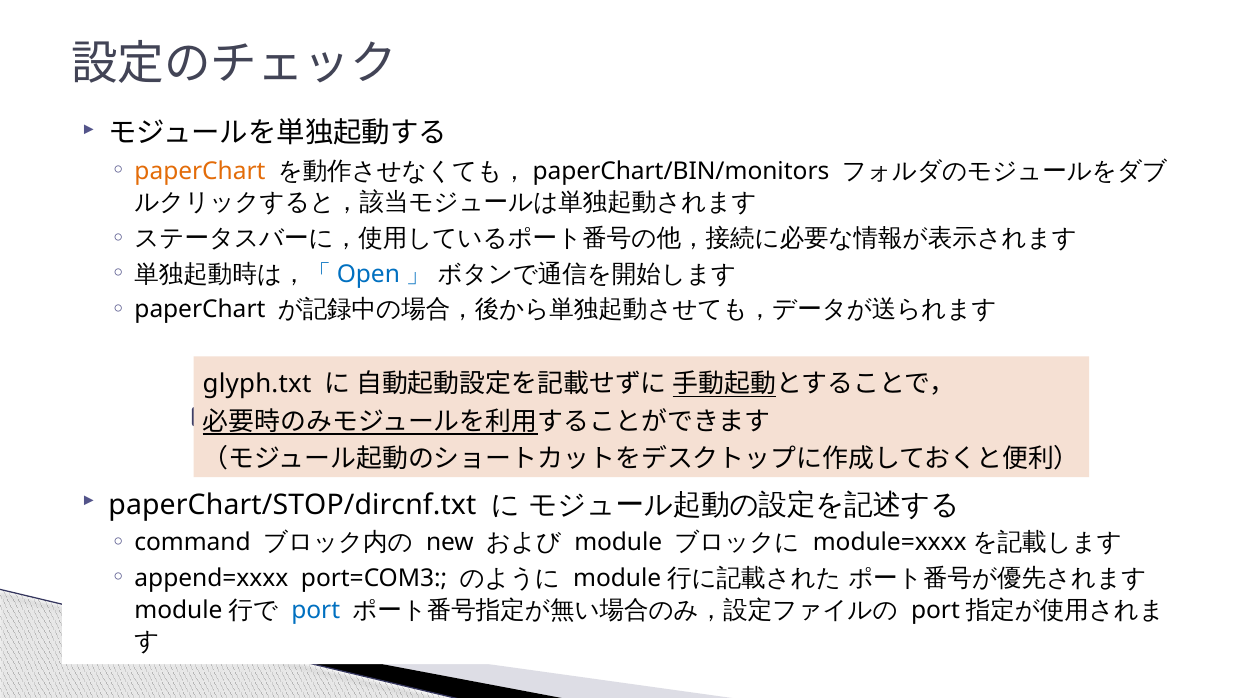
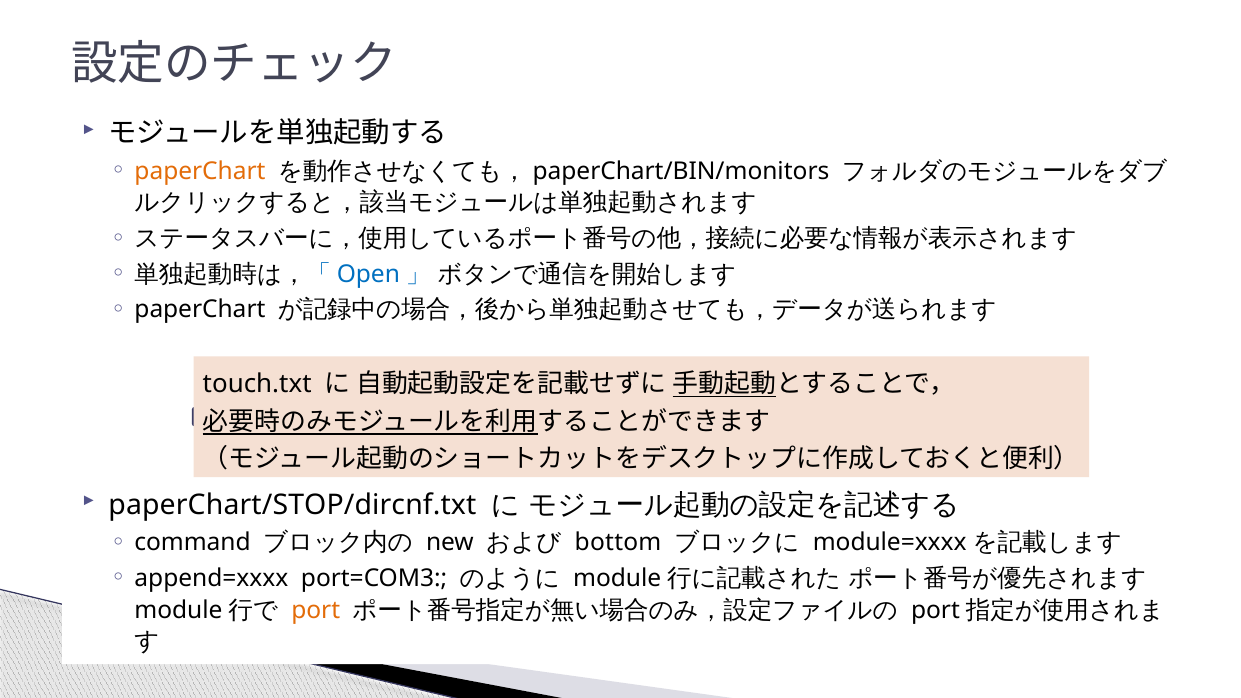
glyph.txt: glyph.txt -> touch.txt
module: module -> bottom
port colour: blue -> orange
